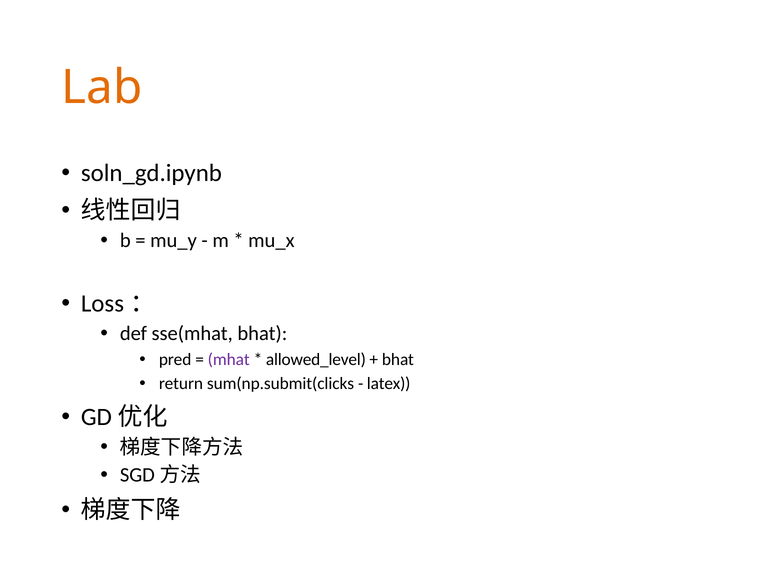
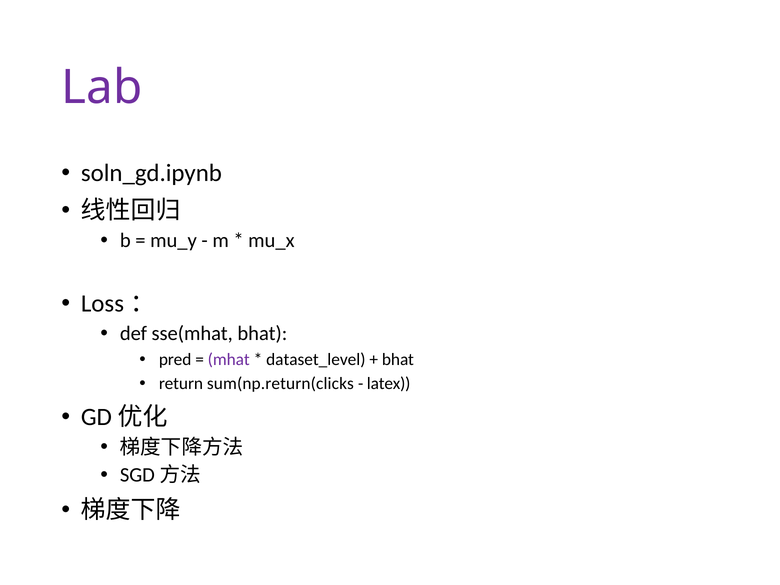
Lab colour: orange -> purple
allowed_level: allowed_level -> dataset_level
sum(np.submit(clicks: sum(np.submit(clicks -> sum(np.return(clicks
